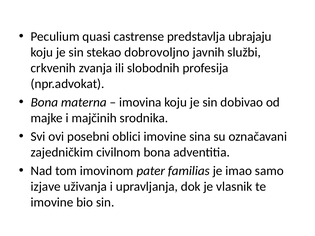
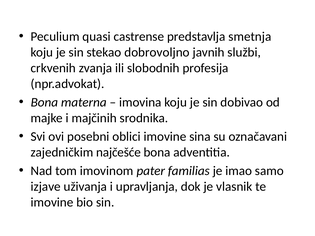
ubrajaju: ubrajaju -> smetnja
civilnom: civilnom -> najčešće
